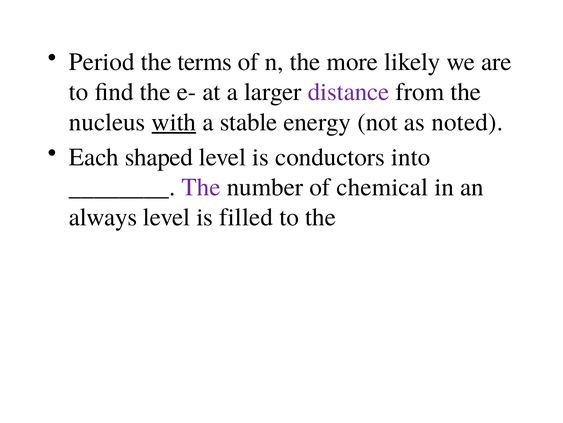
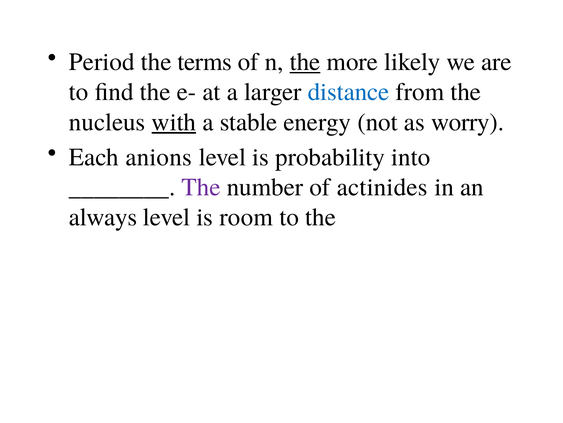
the at (305, 62) underline: none -> present
distance colour: purple -> blue
noted: noted -> worry
shaped: shaped -> anions
conductors: conductors -> probability
chemical: chemical -> actinides
filled: filled -> room
